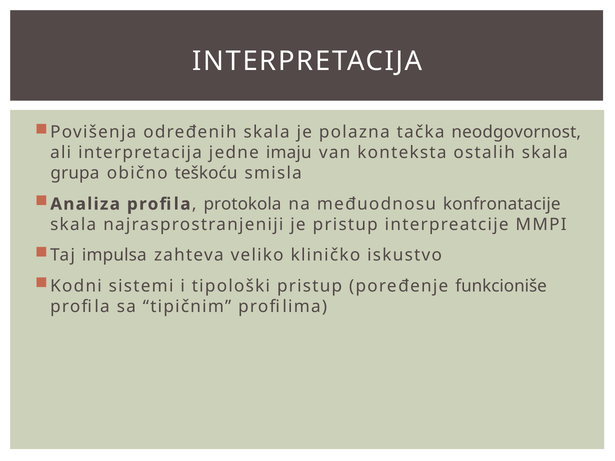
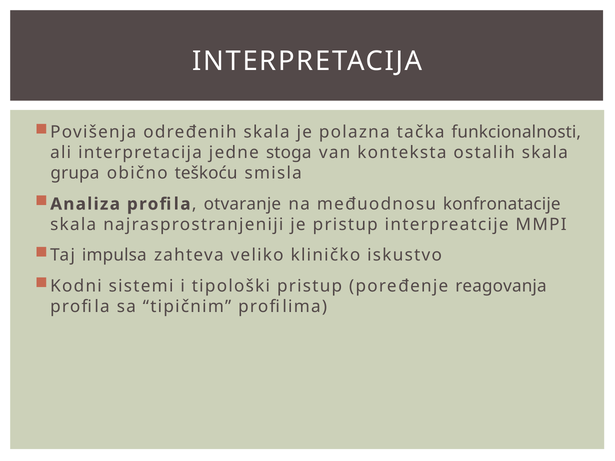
neodgovornost: neodgovornost -> funkcionalnosti
imaju: imaju -> stoga
protokola: protokola -> otvaranje
funkcioniše: funkcioniše -> reagovanja
